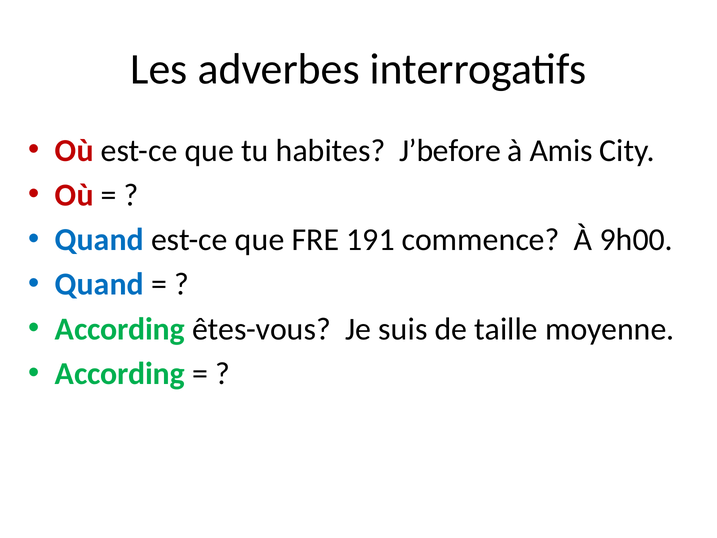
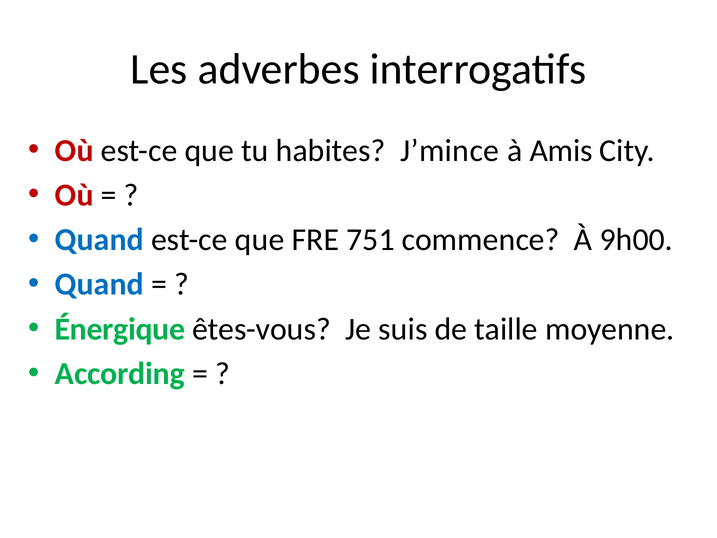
J’before: J’before -> J’mince
191: 191 -> 751
According at (120, 329): According -> Énergique
